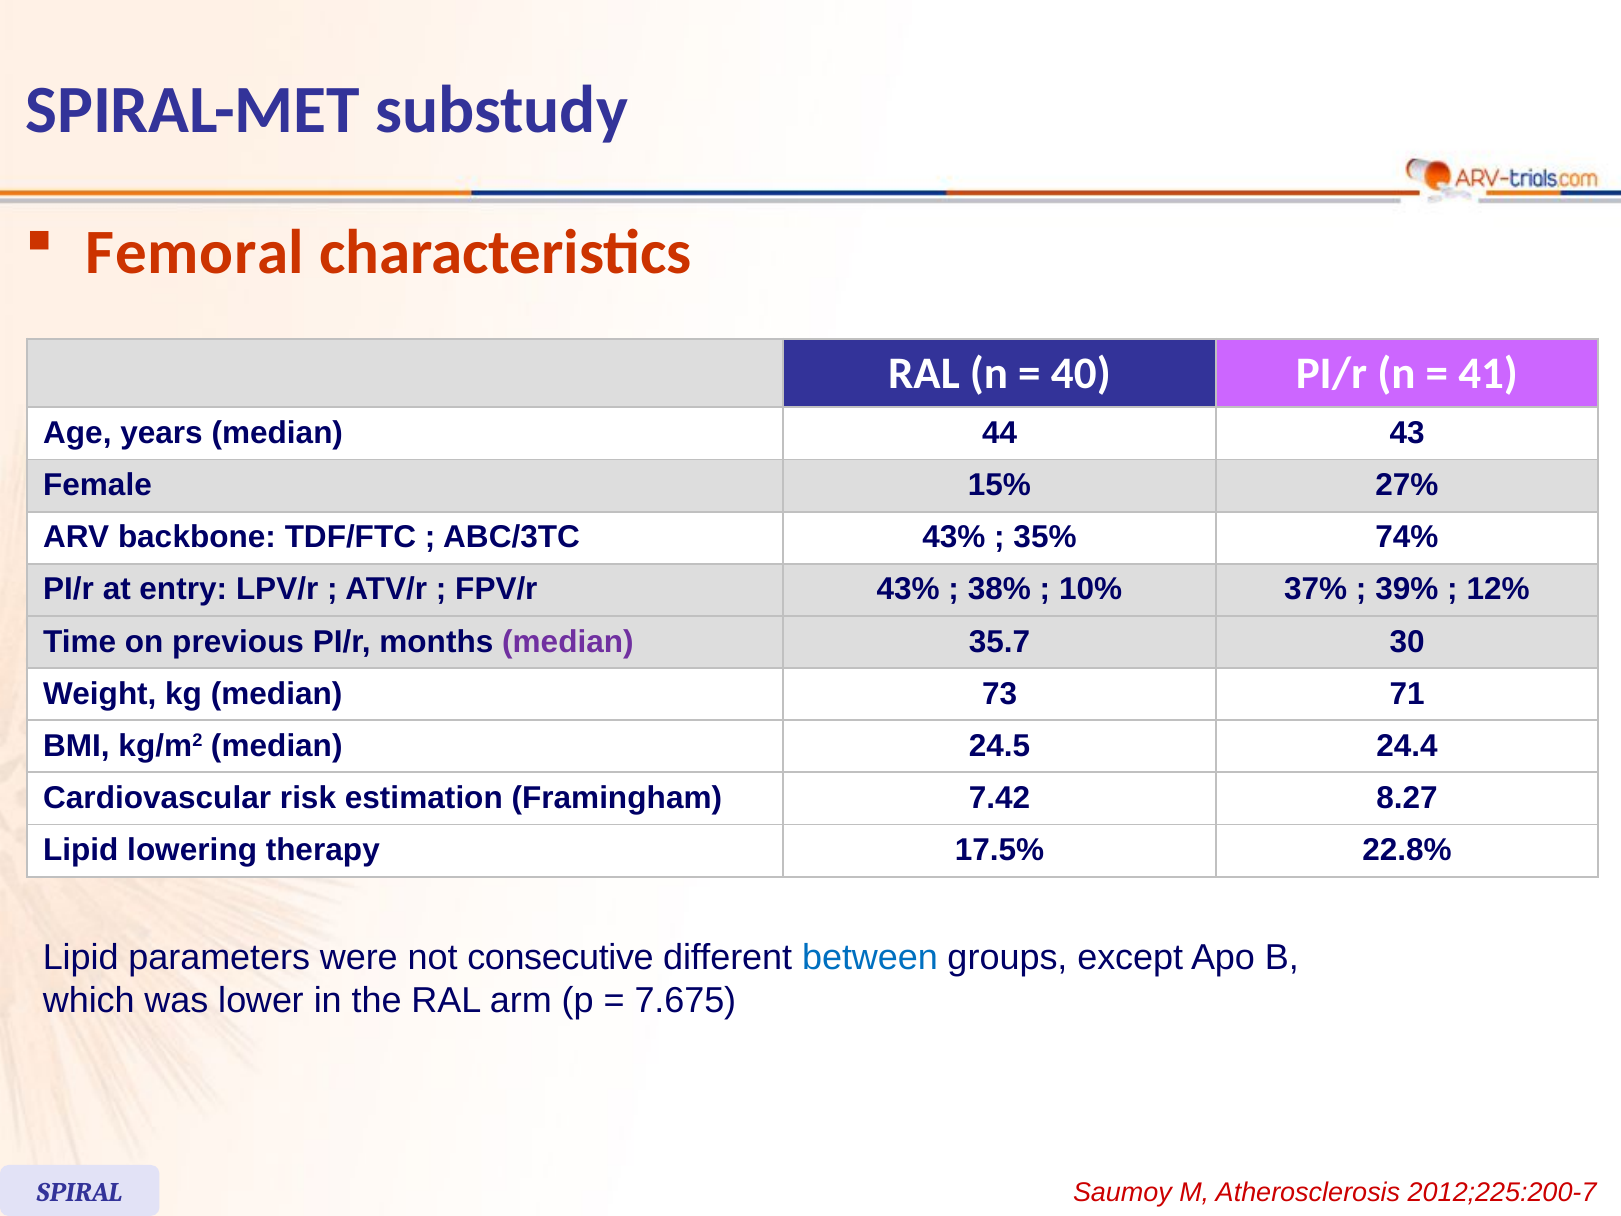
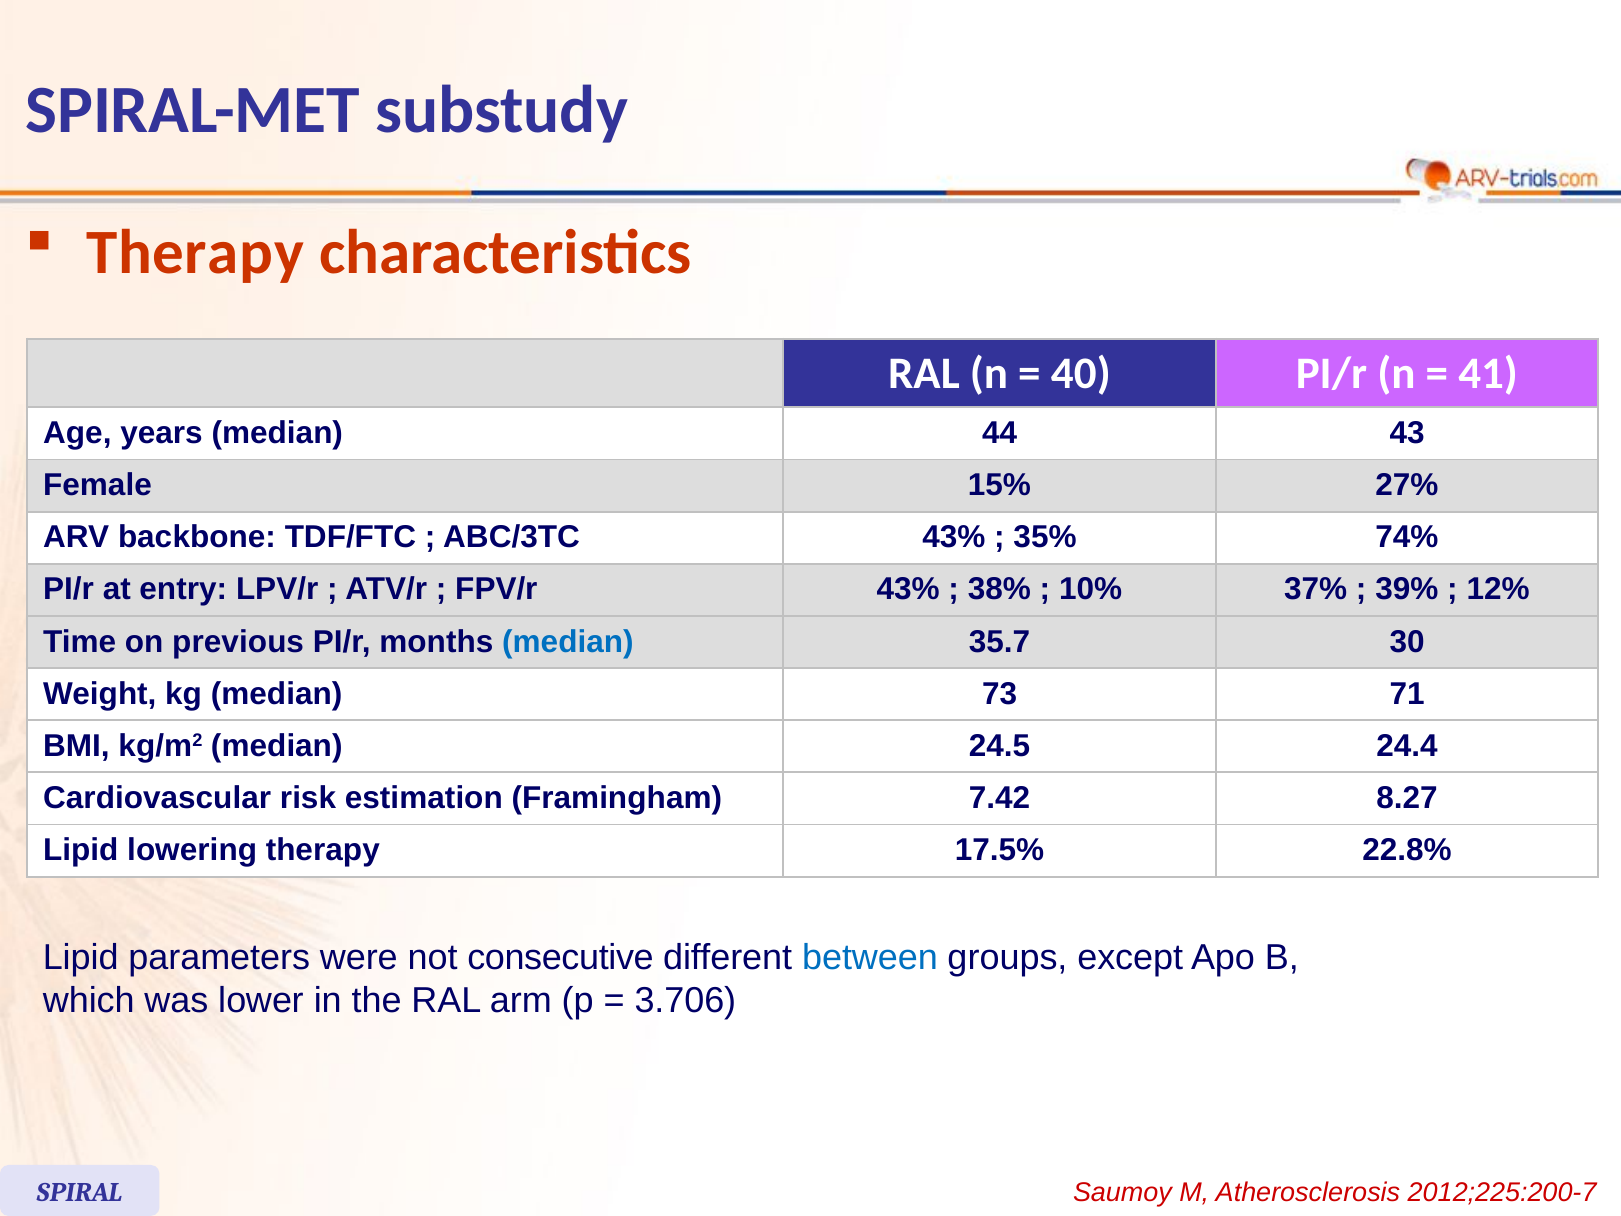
Femoral at (195, 253): Femoral -> Therapy
median at (568, 642) colour: purple -> blue
7.675: 7.675 -> 3.706
